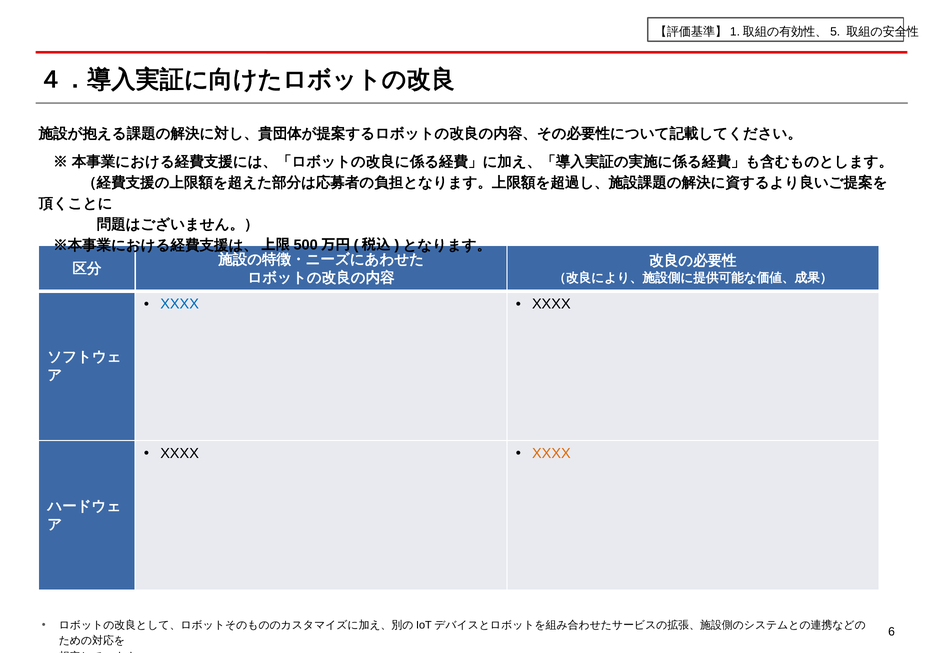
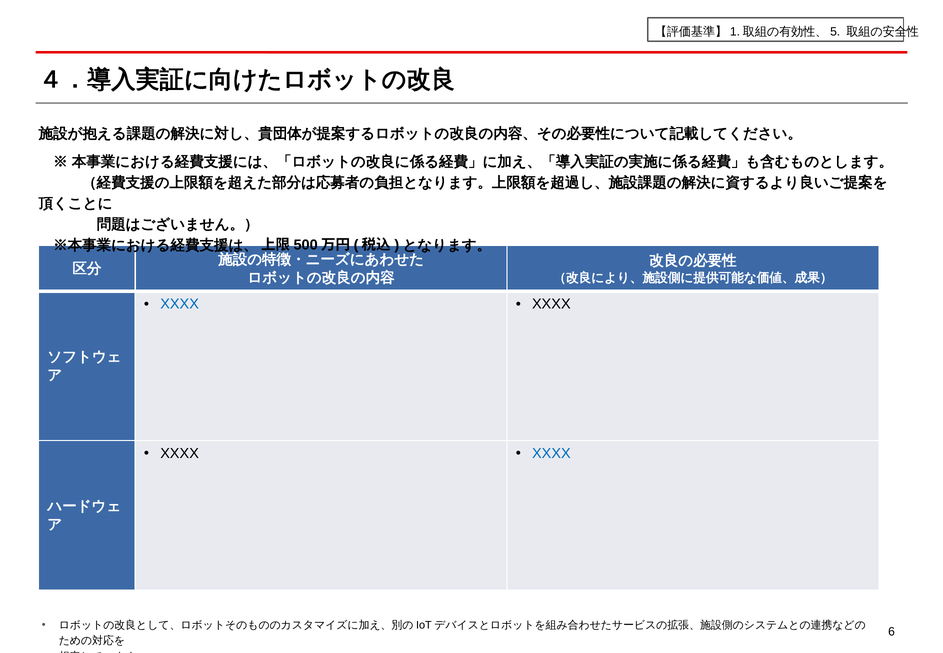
XXXX at (551, 453) colour: orange -> blue
